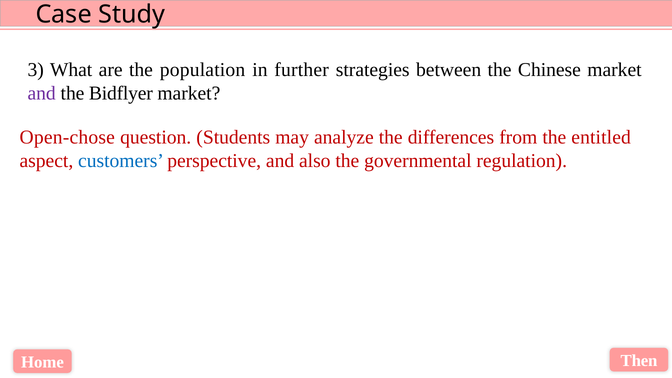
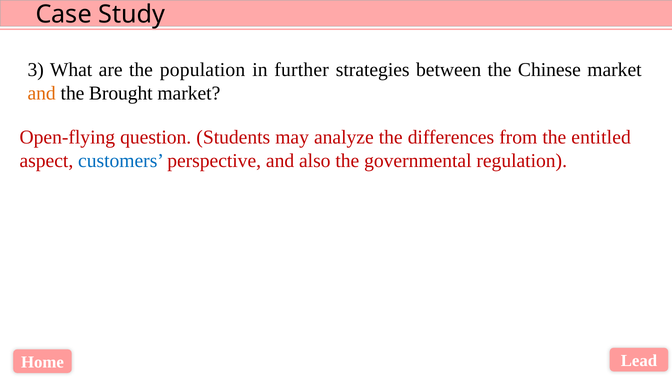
and at (42, 93) colour: purple -> orange
Bidflyer: Bidflyer -> Brought
Open-chose: Open-chose -> Open-flying
Then: Then -> Lead
